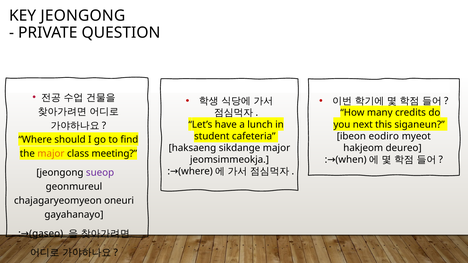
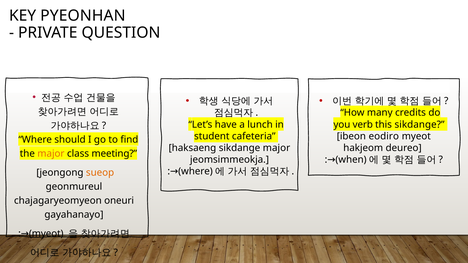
KEY JEONGONG: JEONGONG -> PYEONHAN
next: next -> verb
this siganeun: siganeun -> sikdange
sueop colour: purple -> orange
gaseo at (46, 234): gaseo -> myeot
